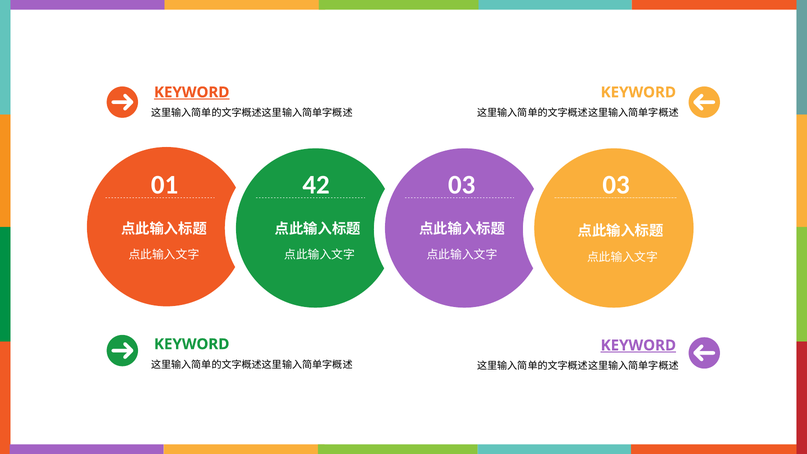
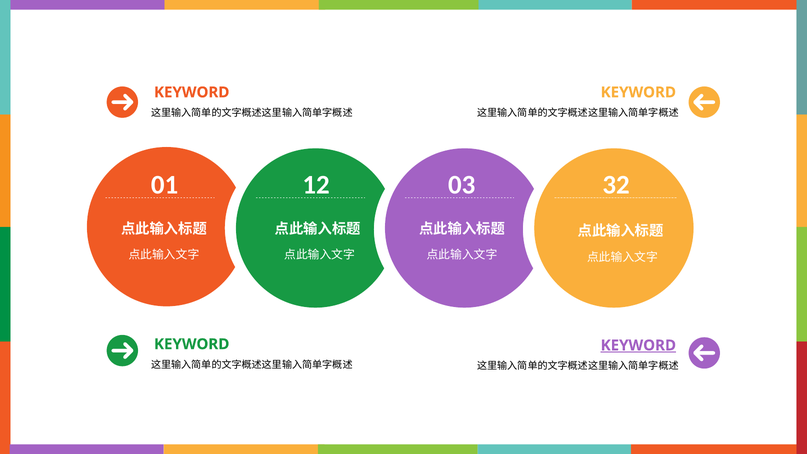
KEYWORD at (192, 92) underline: present -> none
42: 42 -> 12
03 03: 03 -> 32
